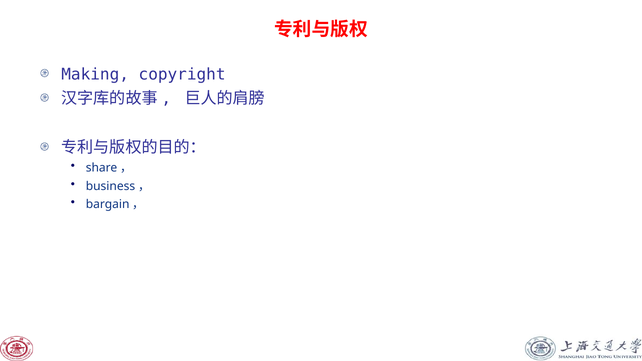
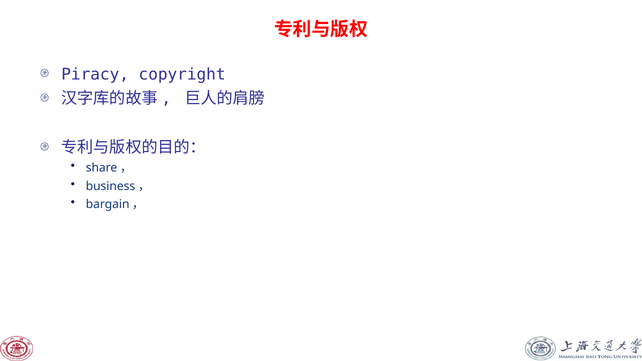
Making: Making -> Piracy
